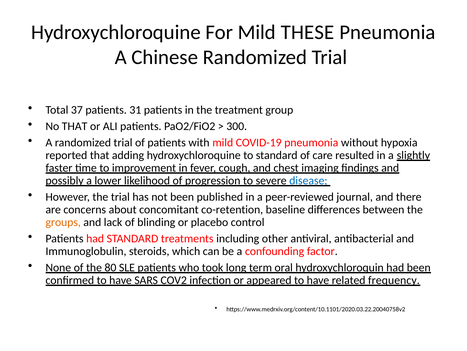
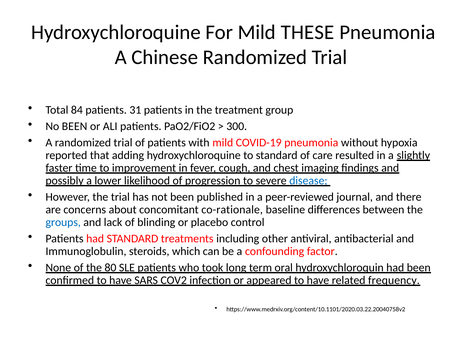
37: 37 -> 84
No THAT: THAT -> BEEN
co-retention: co-retention -> co-rationale
groups colour: orange -> blue
